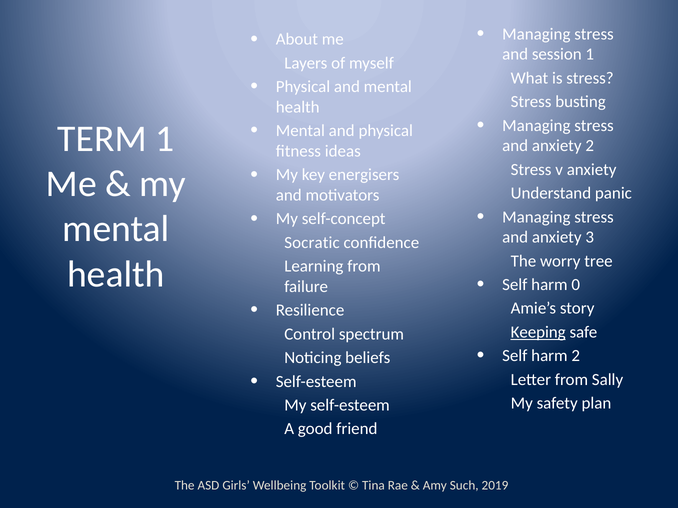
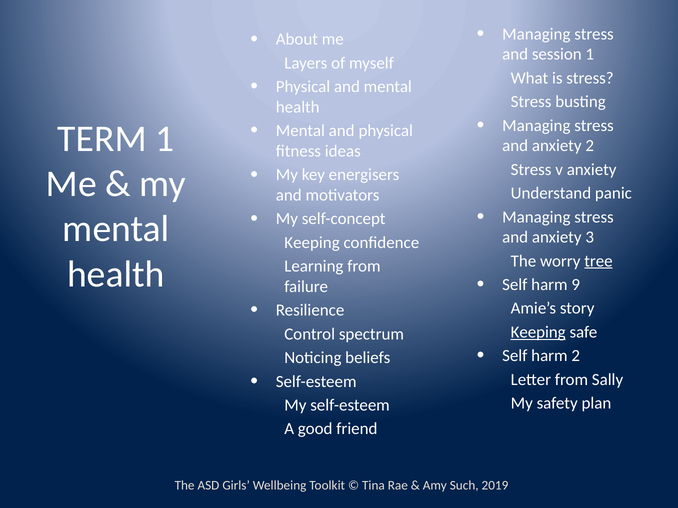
Socratic at (312, 243): Socratic -> Keeping
tree underline: none -> present
0: 0 -> 9
